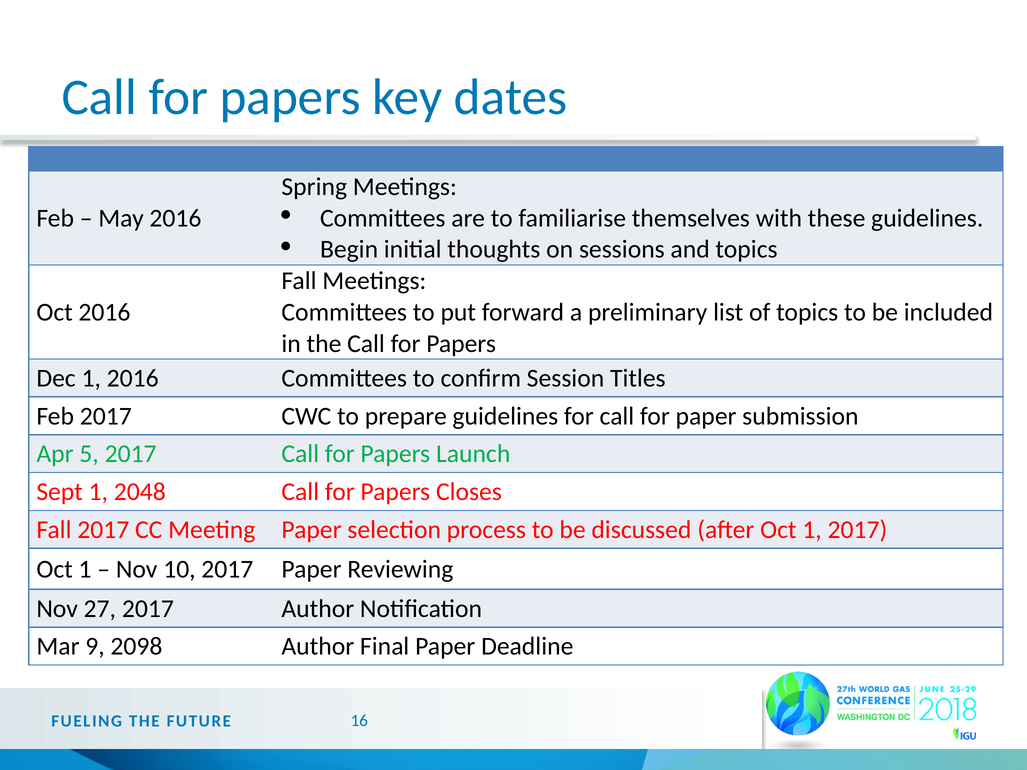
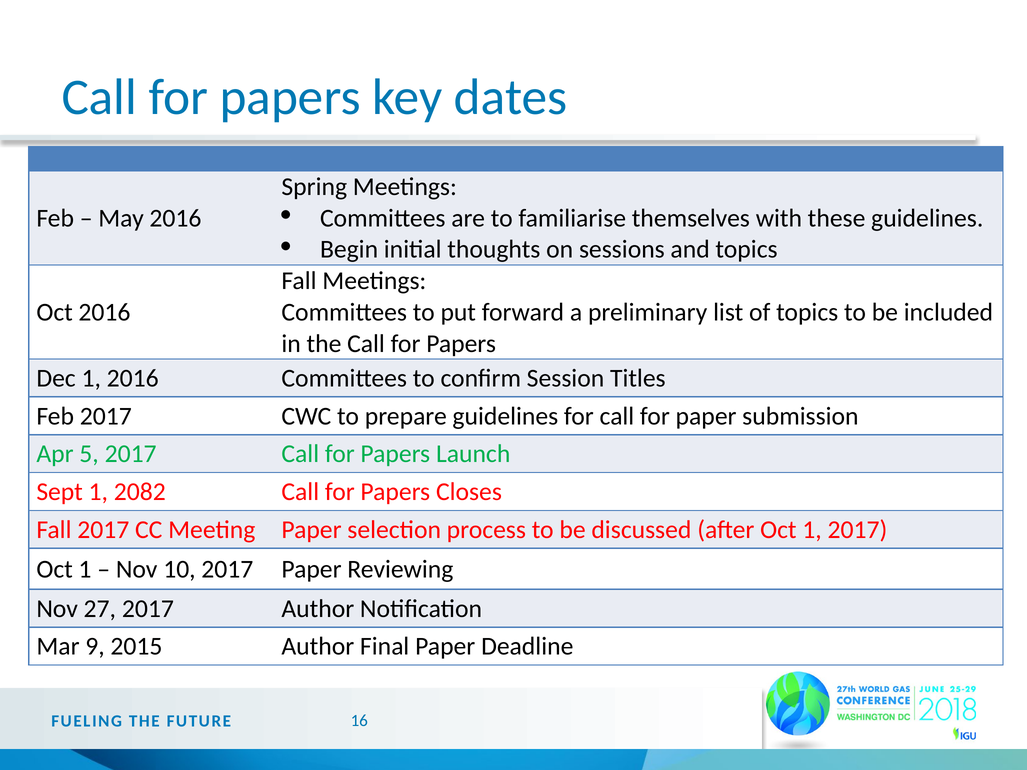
2048: 2048 -> 2082
2098: 2098 -> 2015
